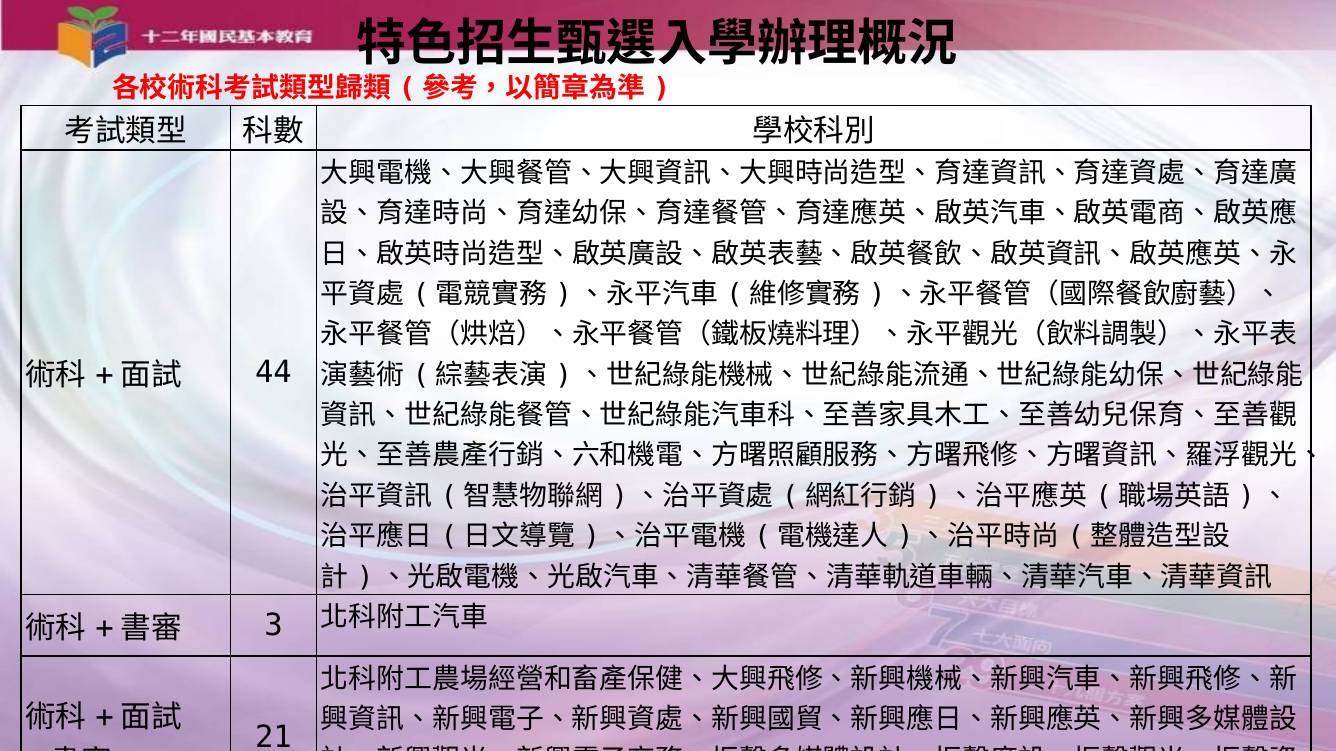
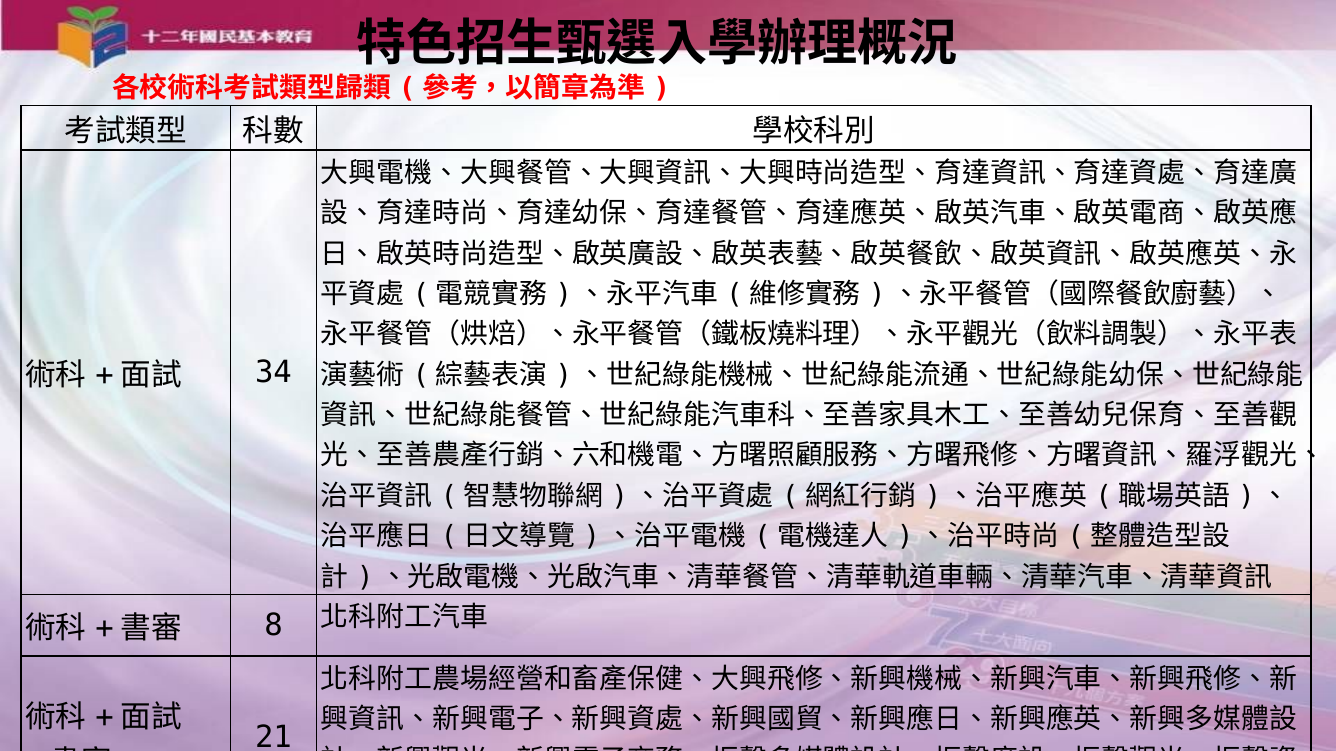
44: 44 -> 34
3: 3 -> 8
